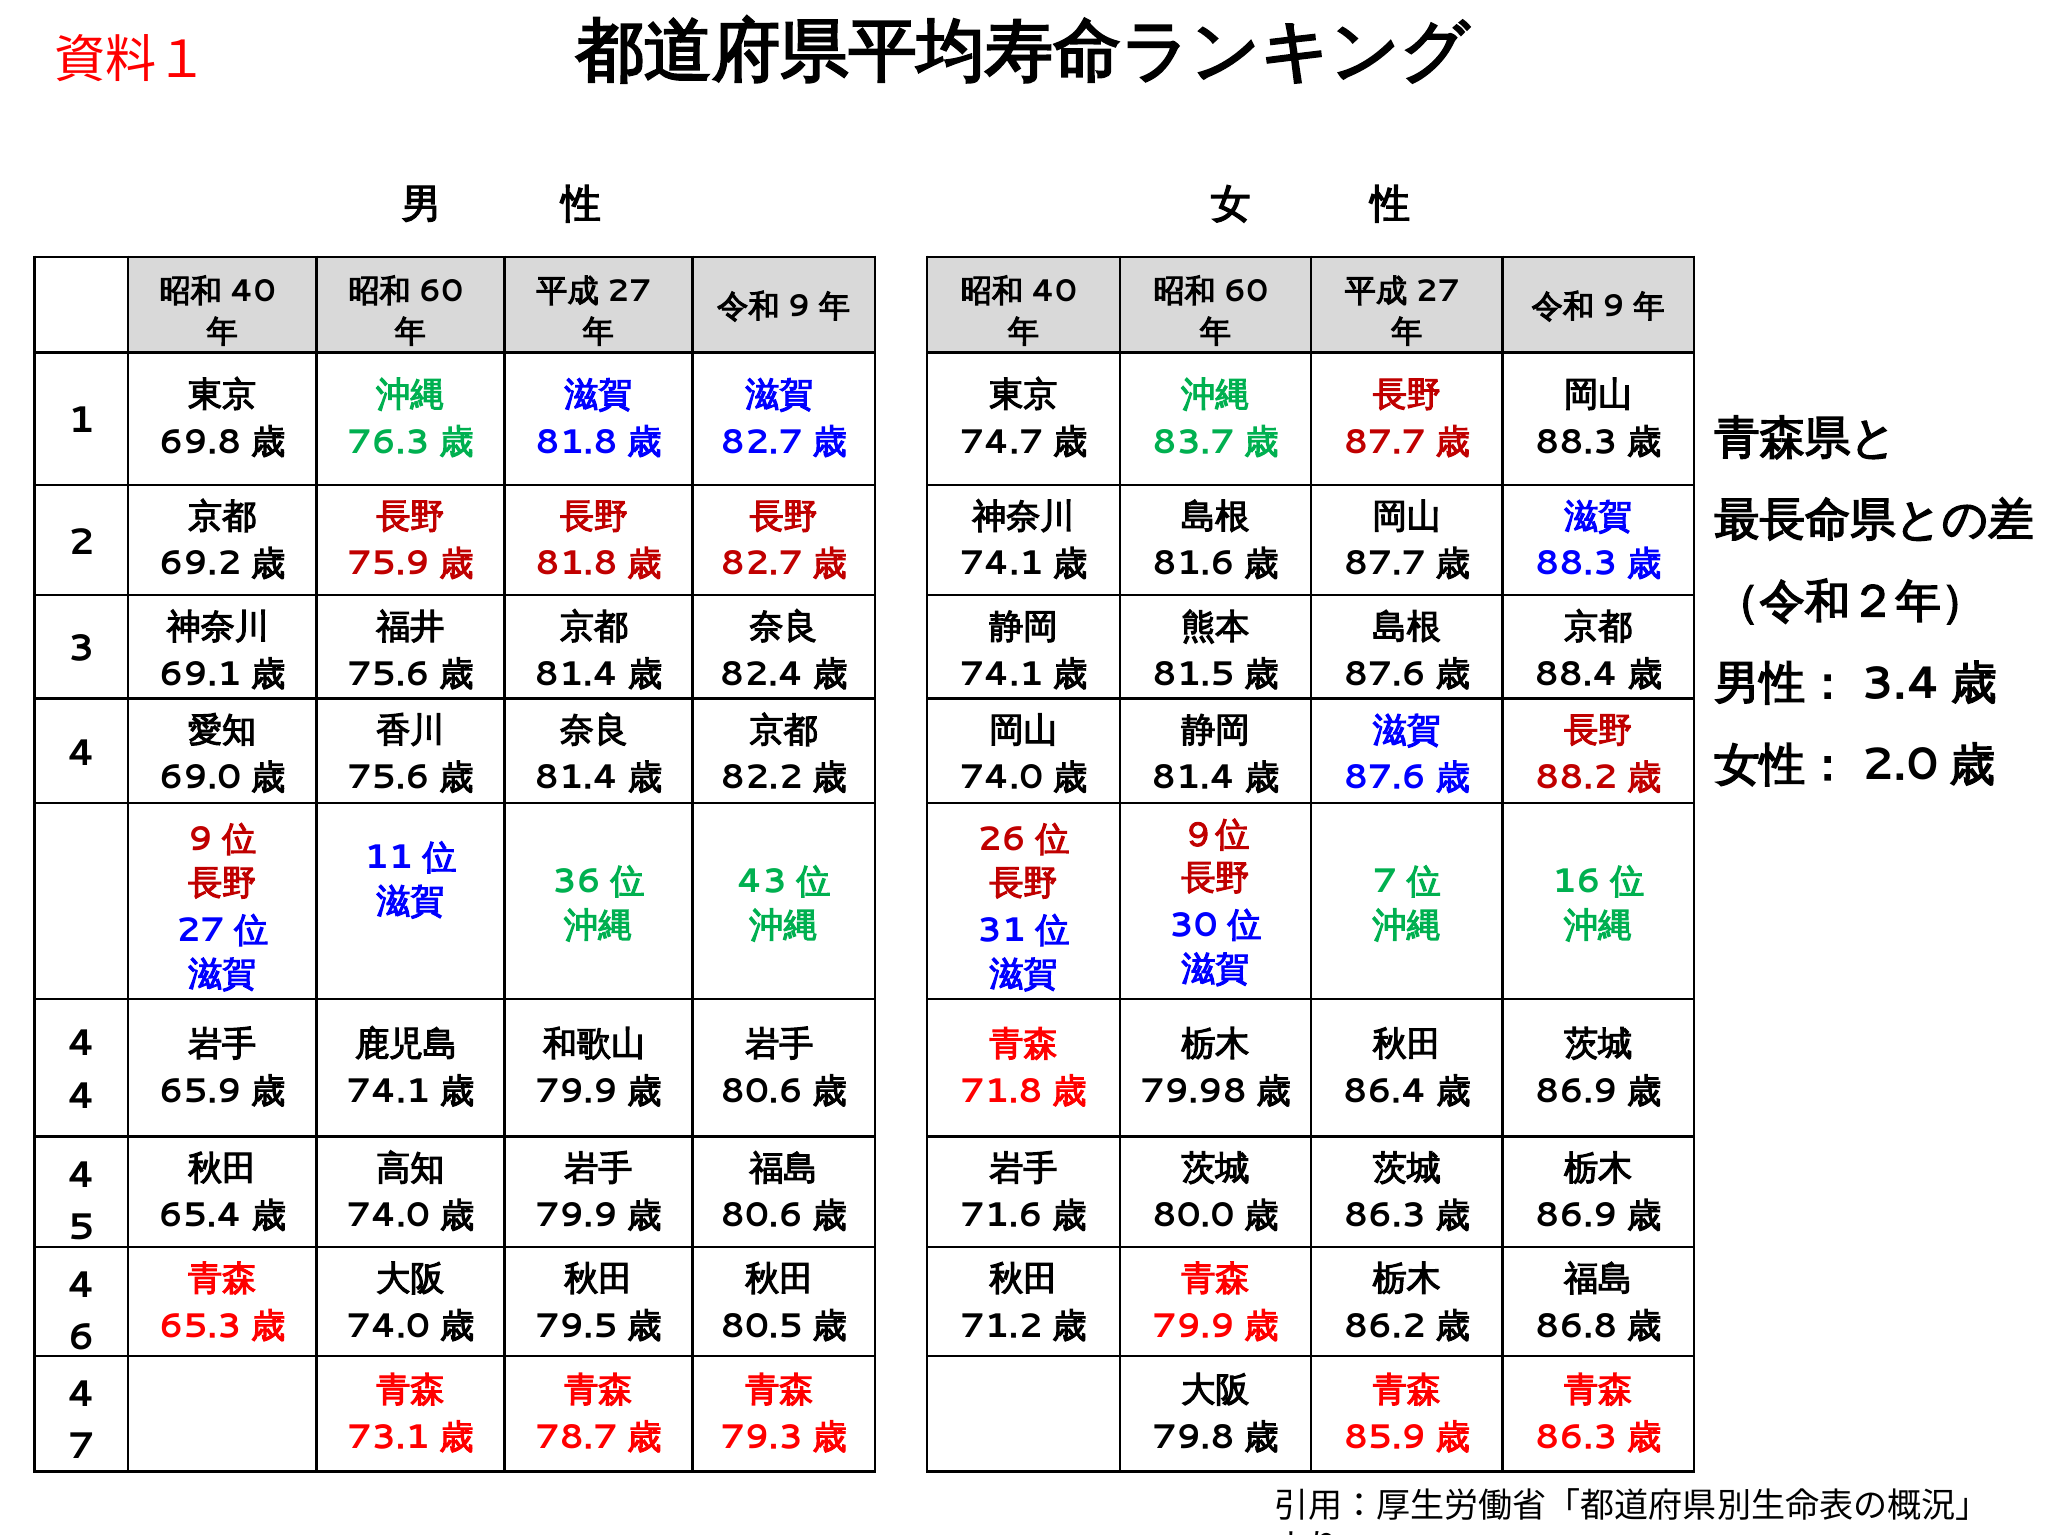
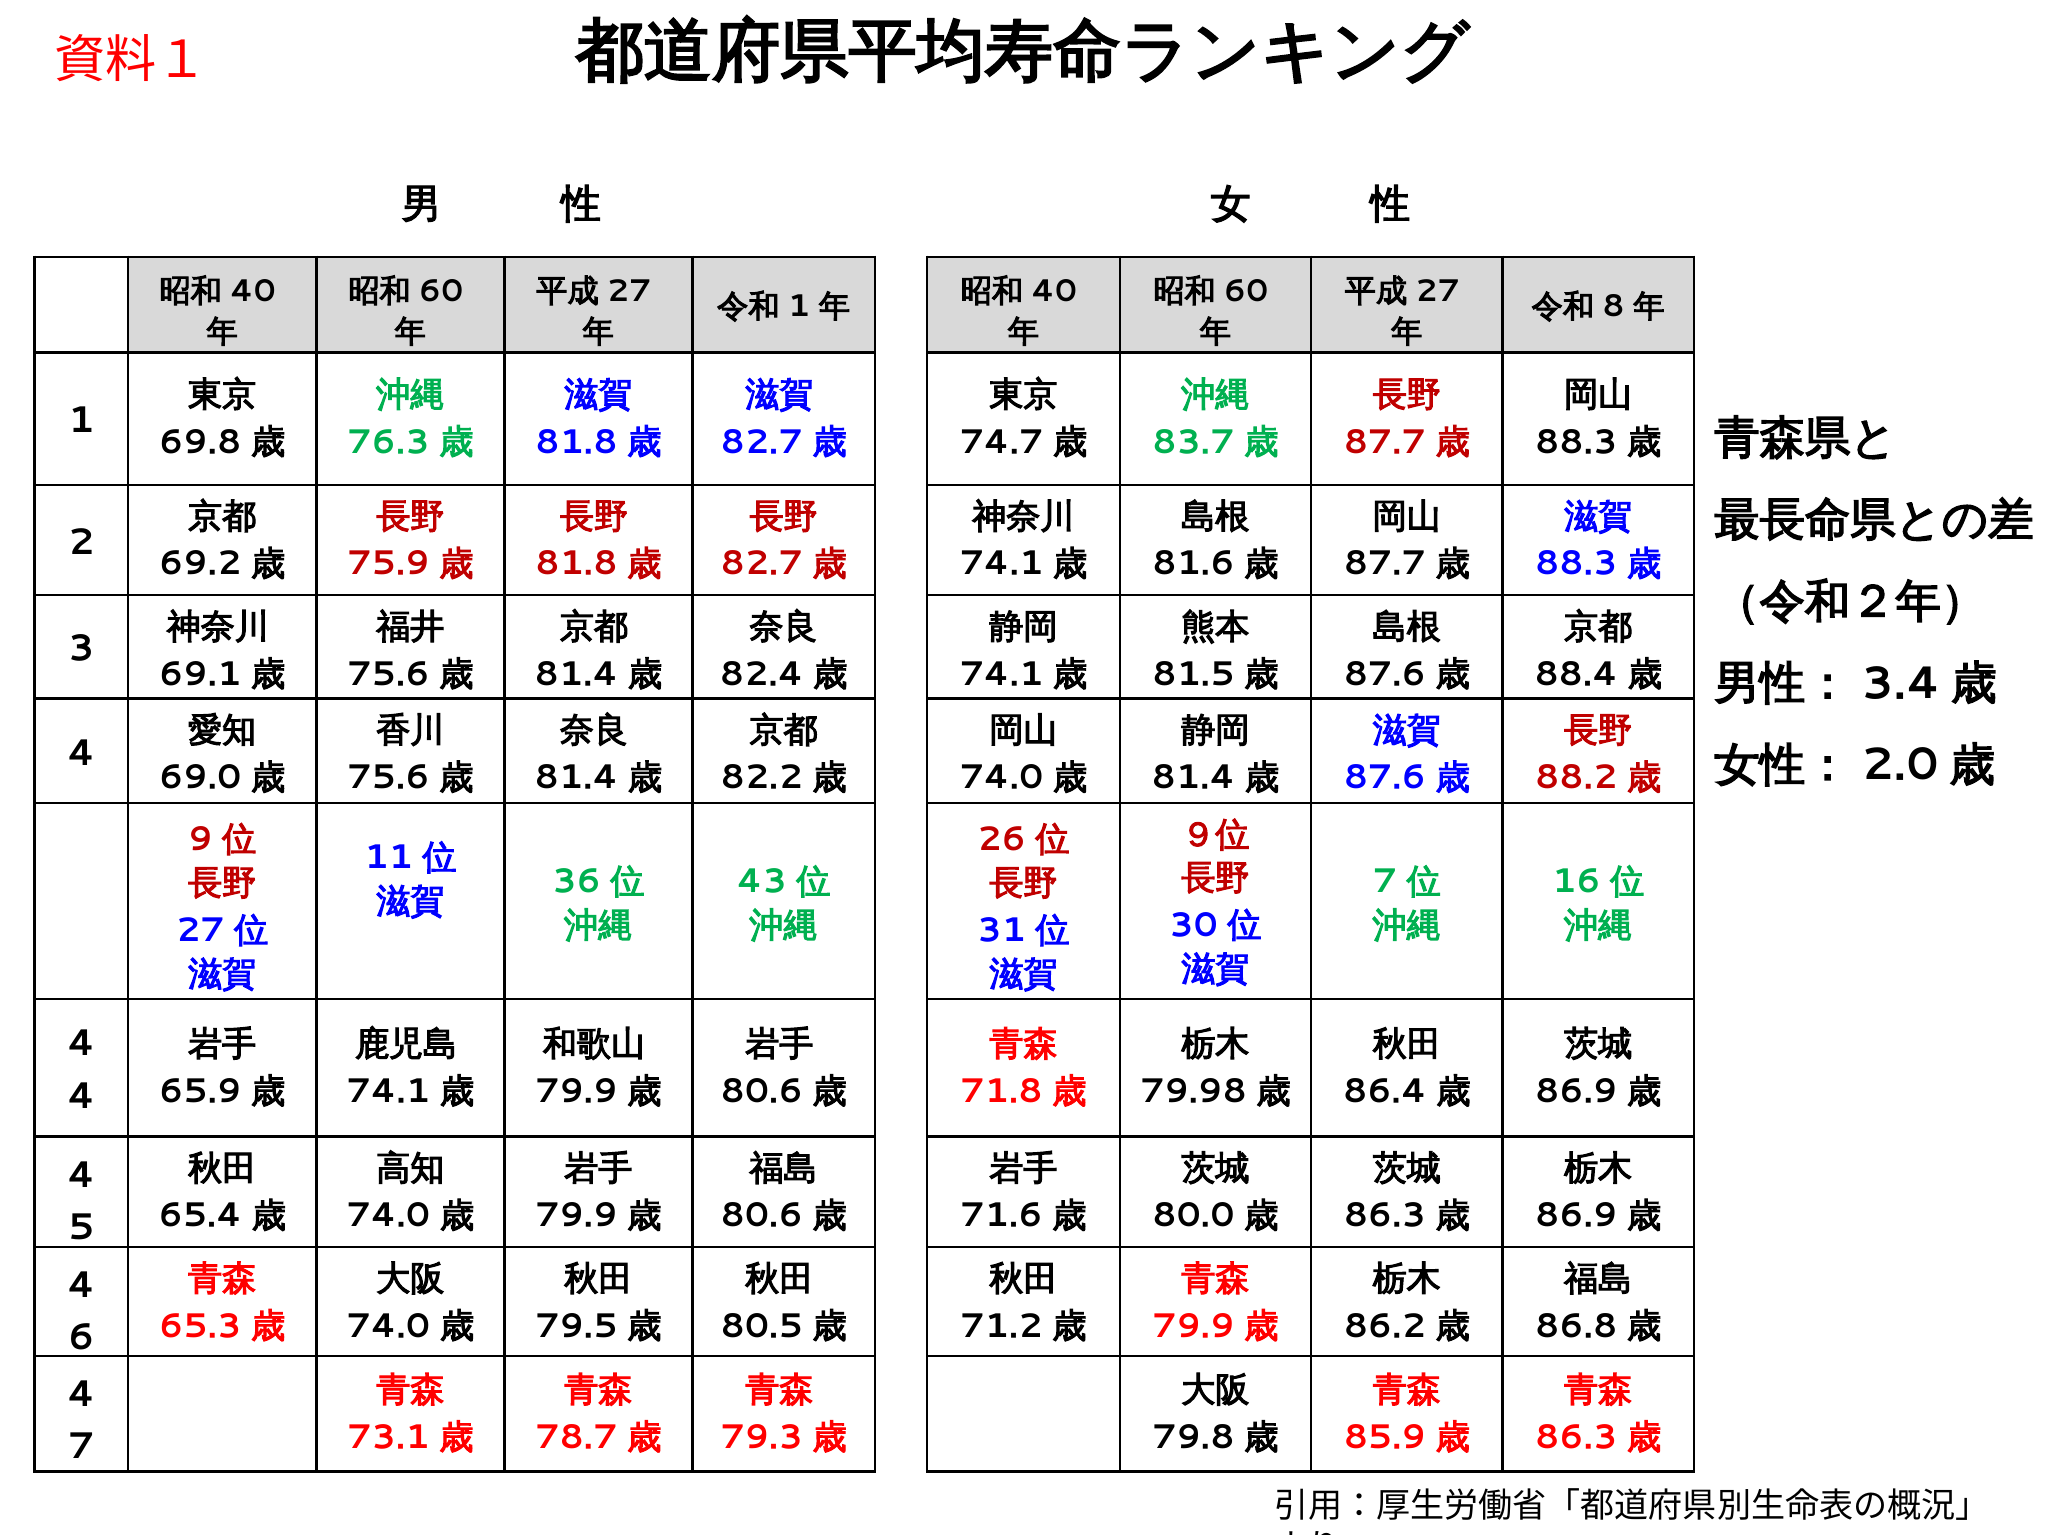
9 at (799, 306): 9 -> 1
9 at (1613, 306): 9 -> 8
